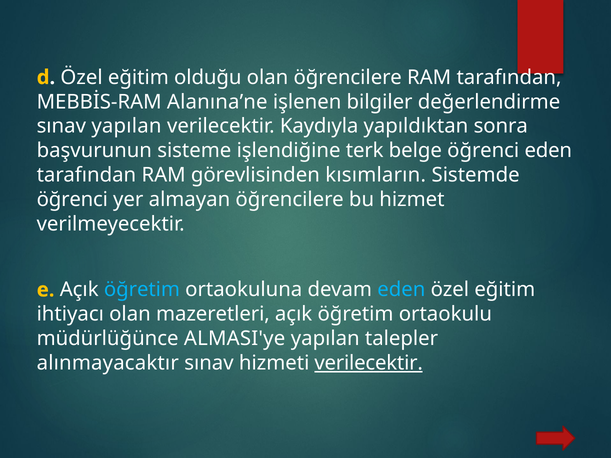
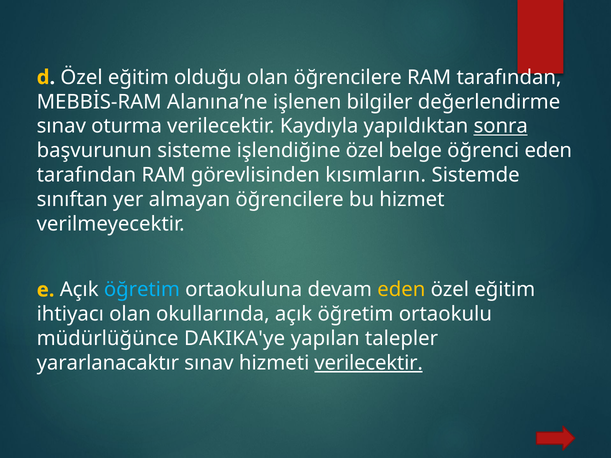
sınav yapılan: yapılan -> oturma
sonra underline: none -> present
işlendiğine terk: terk -> özel
öğrenci at (72, 200): öğrenci -> sınıftan
eden at (401, 290) colour: light blue -> yellow
mazeretleri: mazeretleri -> okullarında
ALMASI'ye: ALMASI'ye -> DAKIKA'ye
alınmayacaktır: alınmayacaktır -> yararlanacaktır
